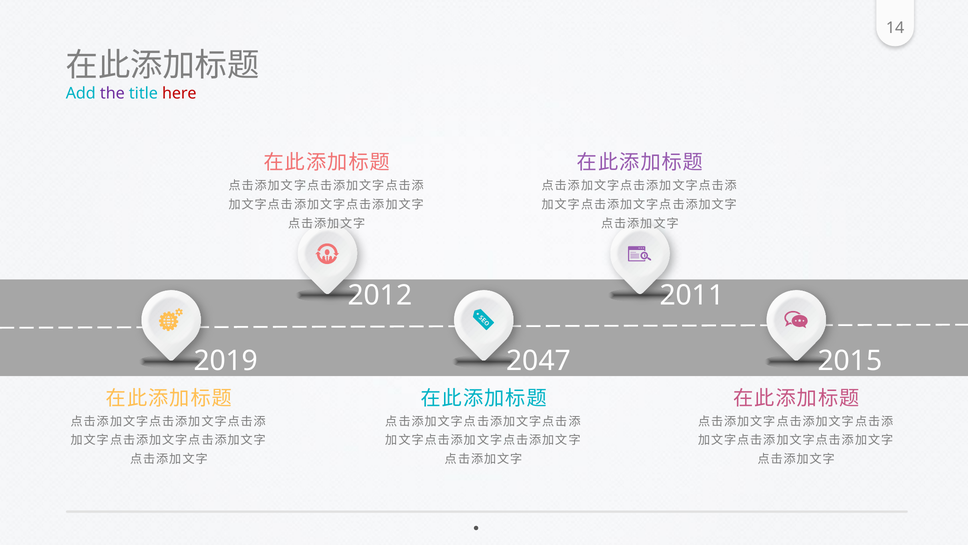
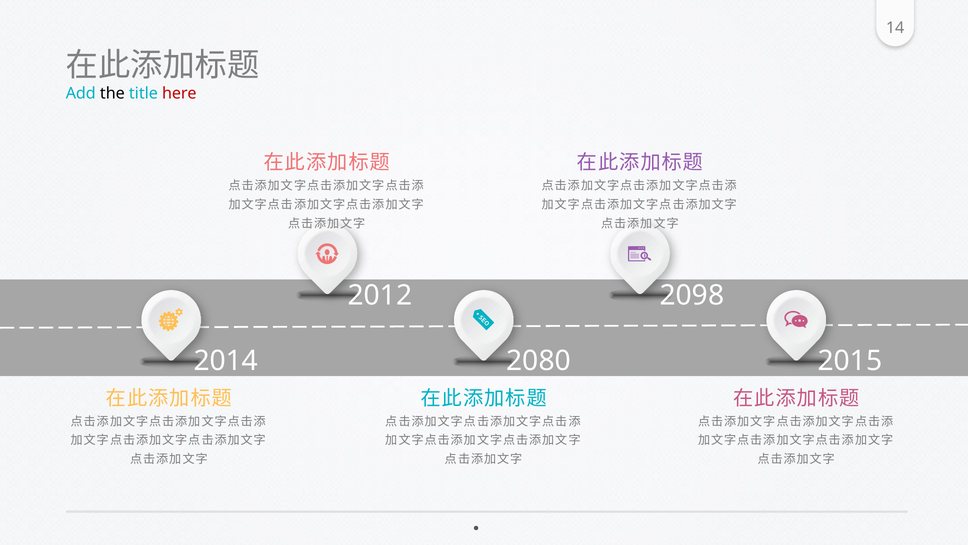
the colour: purple -> black
2011: 2011 -> 2098
2019: 2019 -> 2014
2047: 2047 -> 2080
